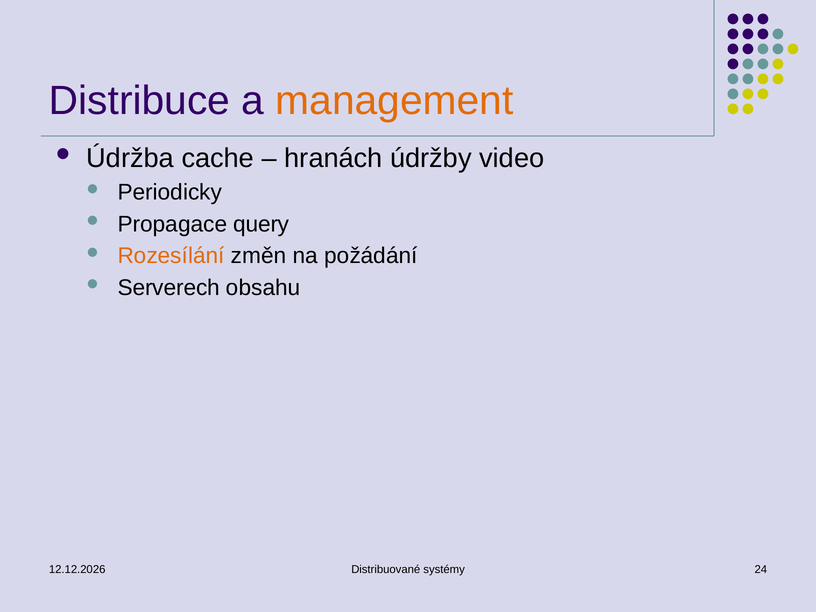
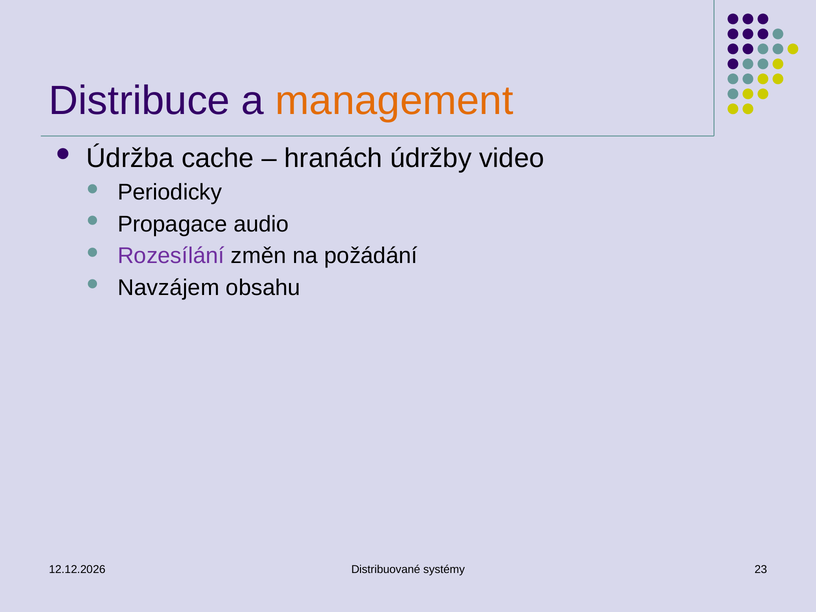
query: query -> audio
Rozesílání colour: orange -> purple
Serverech: Serverech -> Navzájem
24: 24 -> 23
